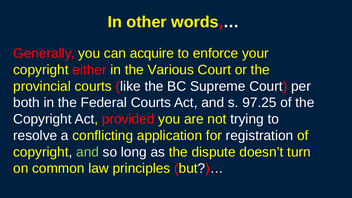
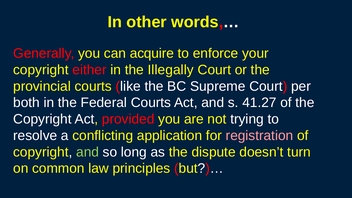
Various: Various -> Illegally
97.25: 97.25 -> 41.27
registration colour: white -> pink
